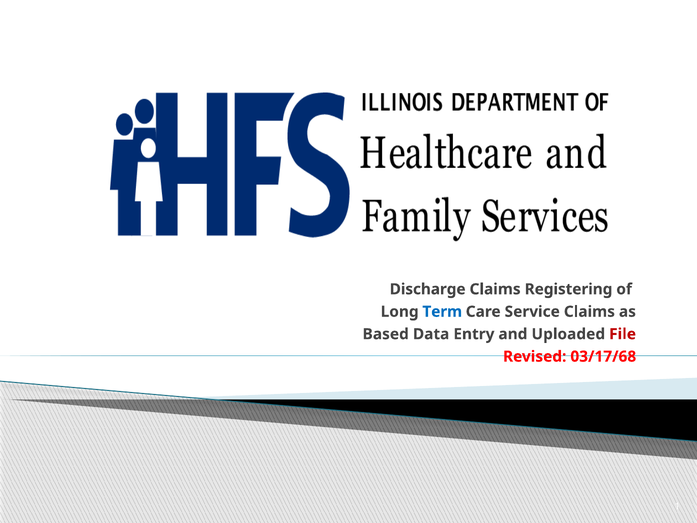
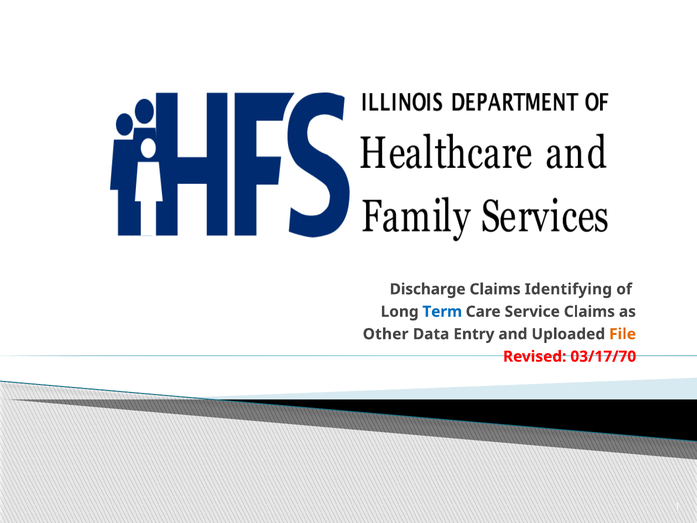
Registering: Registering -> Identifying
Based: Based -> Other
File colour: red -> orange
03/17/68: 03/17/68 -> 03/17/70
